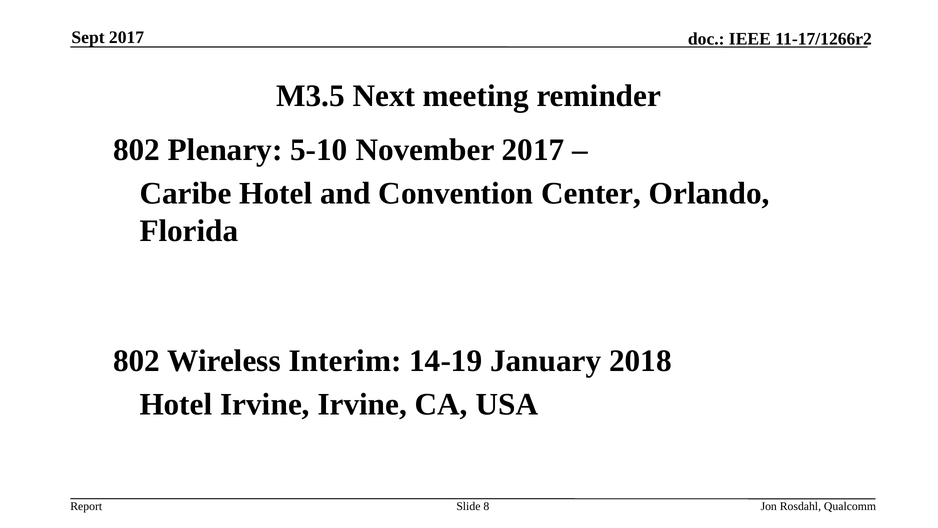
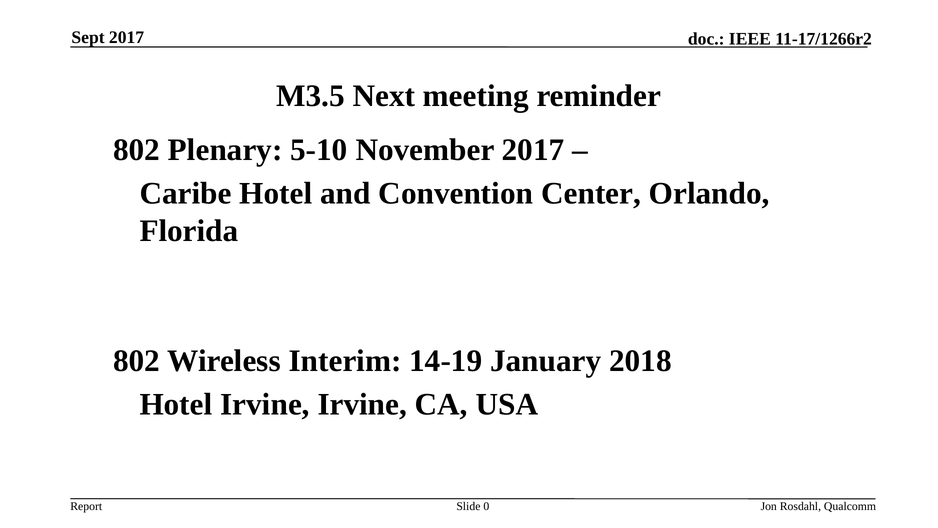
8: 8 -> 0
